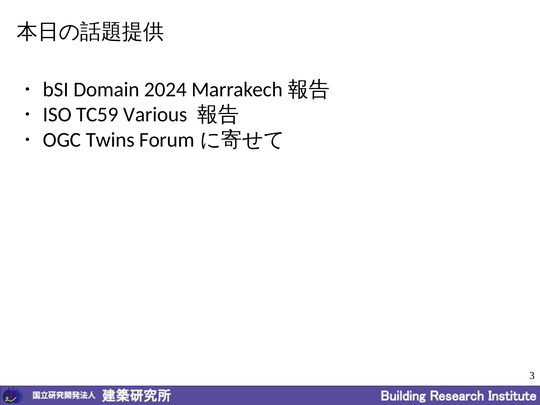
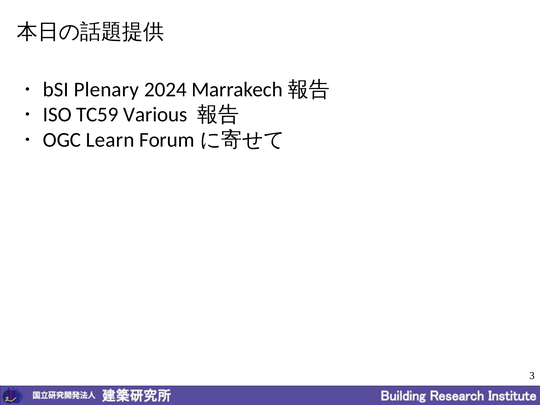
Domain: Domain -> Plenary
Twins: Twins -> Learn
